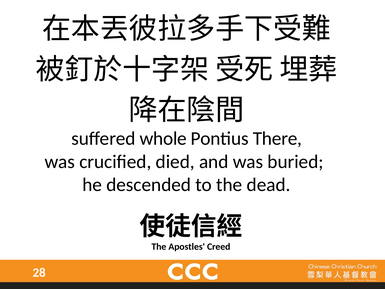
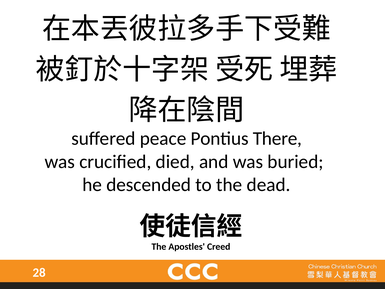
whole: whole -> peace
